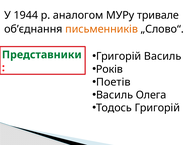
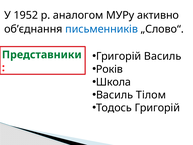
1944: 1944 -> 1952
тривале: тривале -> активно
письменників colour: orange -> blue
Поетів: Поетів -> Школа
Олега: Олега -> Тілом
